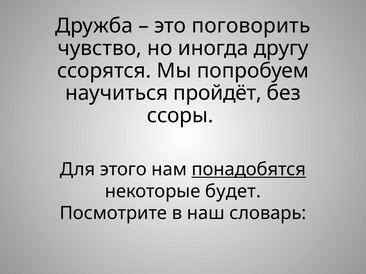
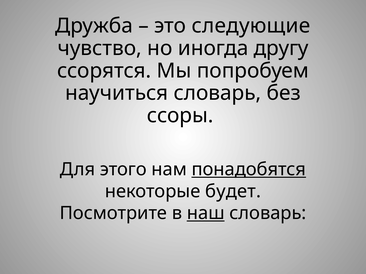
поговорить: поговорить -> следующие
научиться пройдёт: пройдёт -> словарь
наш underline: none -> present
